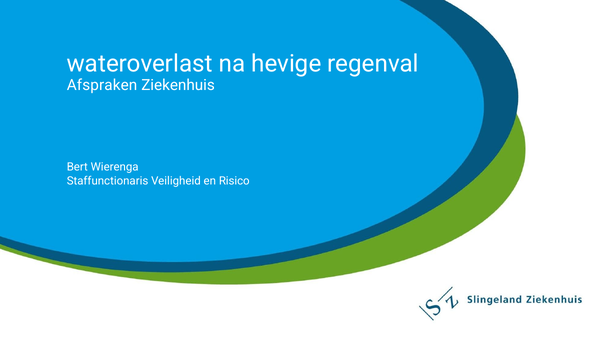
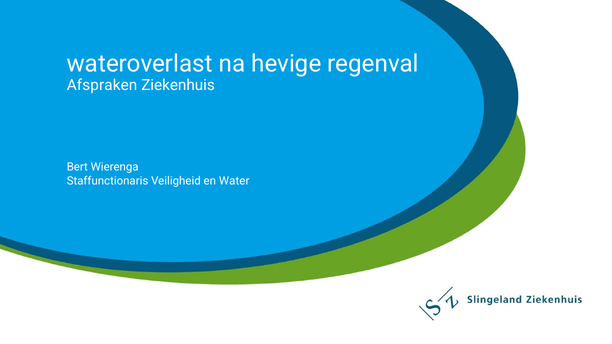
Risico: Risico -> Water
